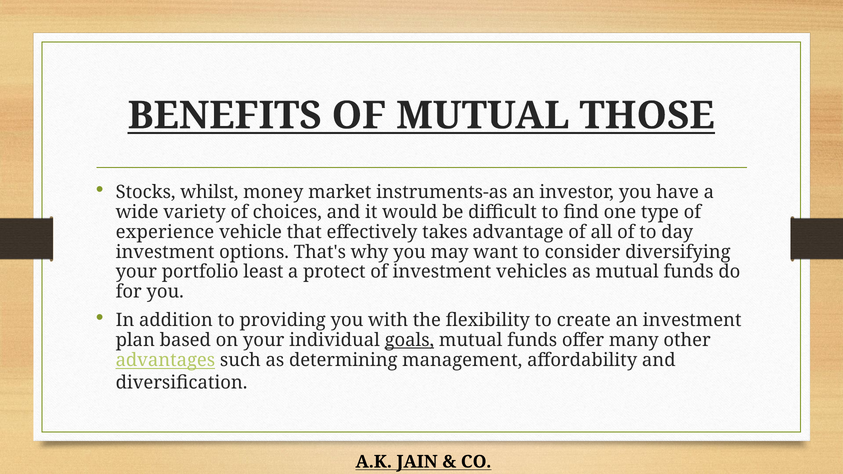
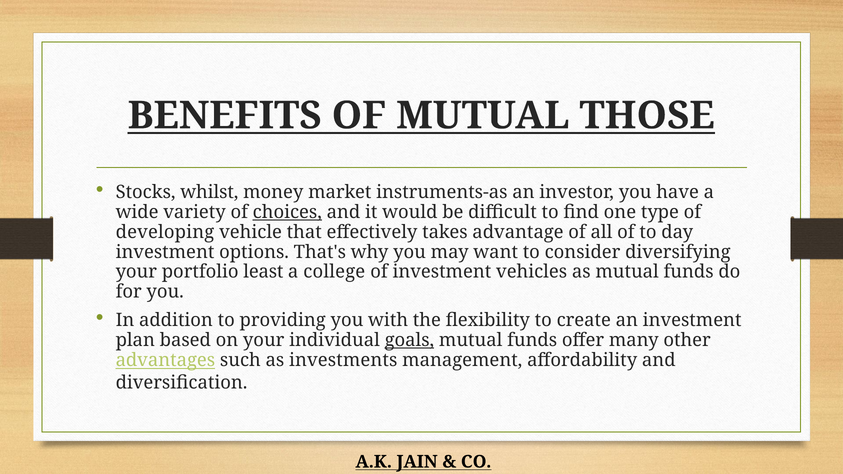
choices underline: none -> present
experience: experience -> developing
protect: protect -> college
determining: determining -> investments
